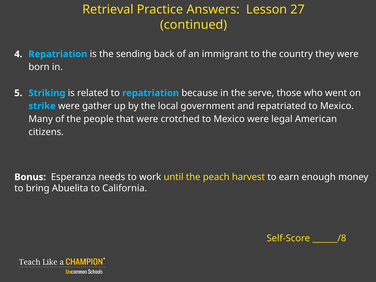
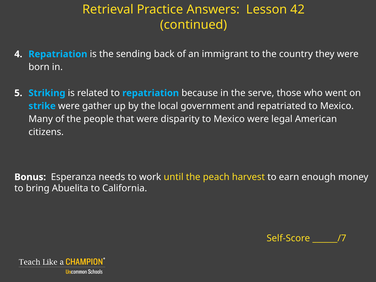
27: 27 -> 42
crotched: crotched -> disparity
______/8: ______/8 -> ______/7
